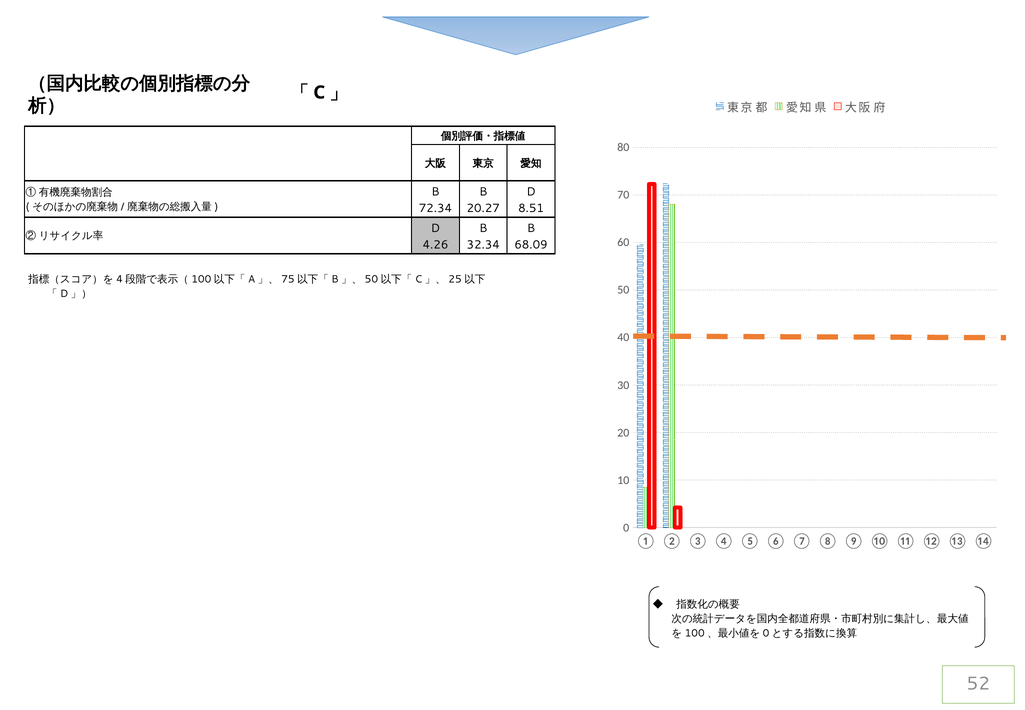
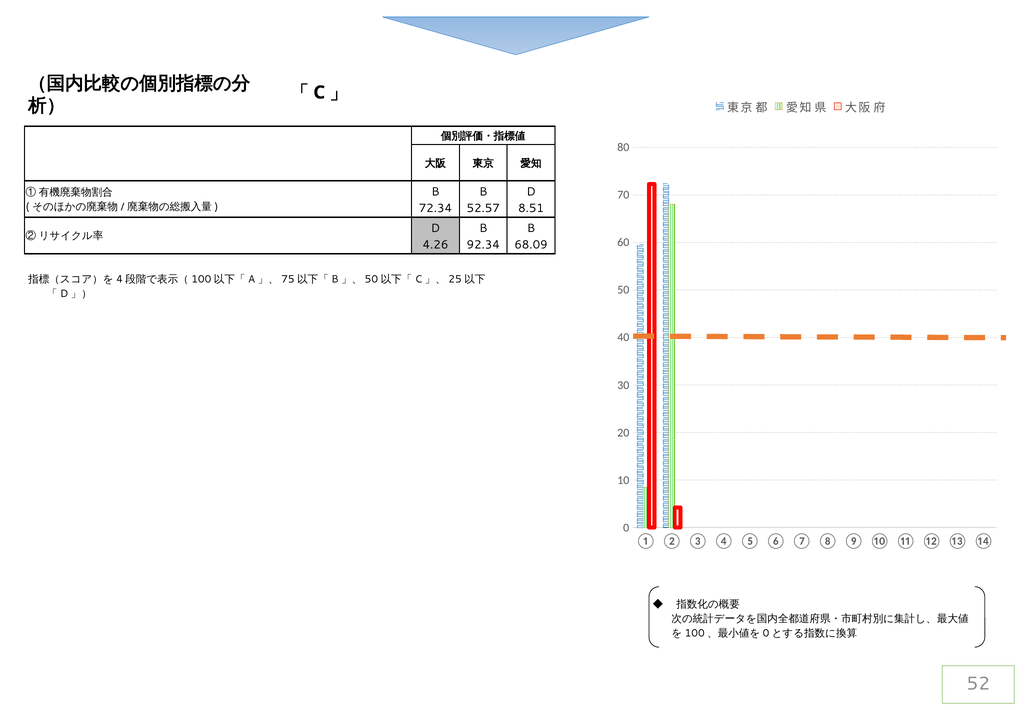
20.27: 20.27 -> 52.57
32.34: 32.34 -> 92.34
